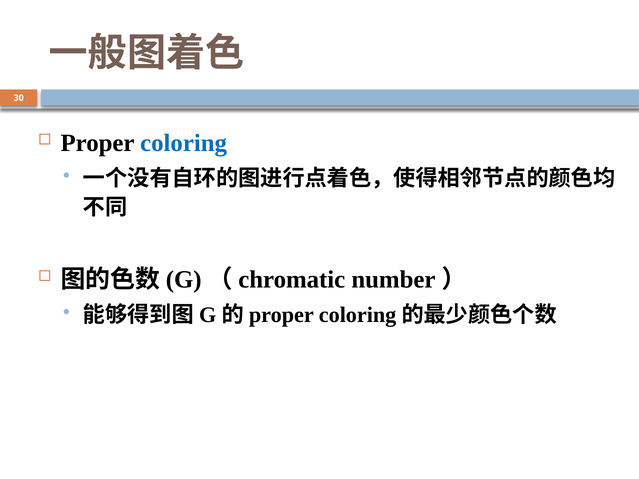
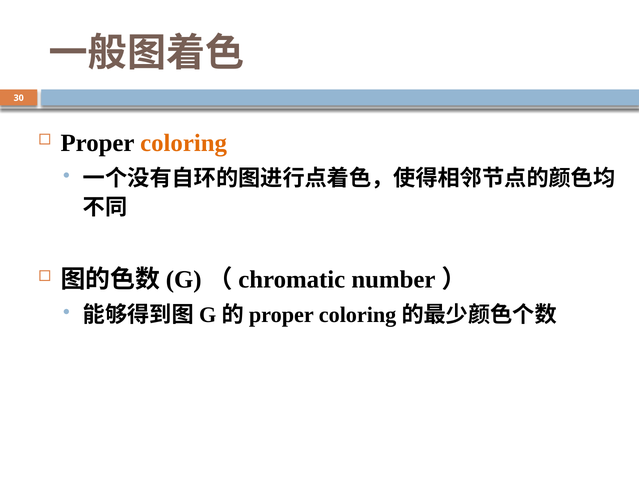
coloring colour: blue -> orange
